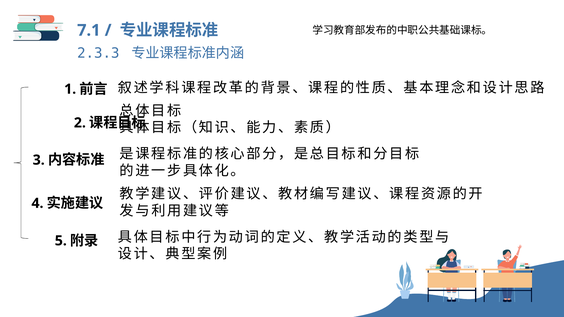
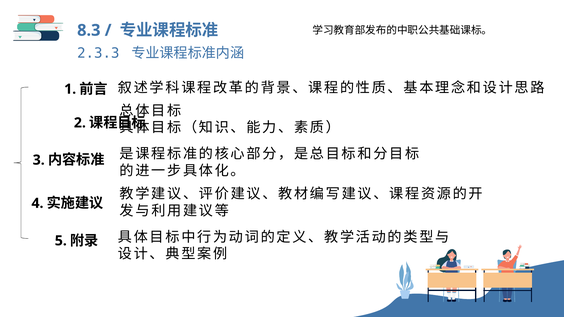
7.1: 7.1 -> 8.3
